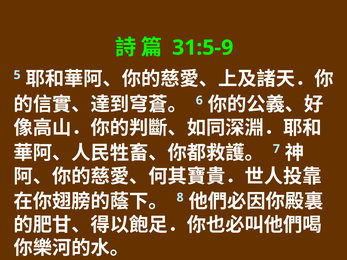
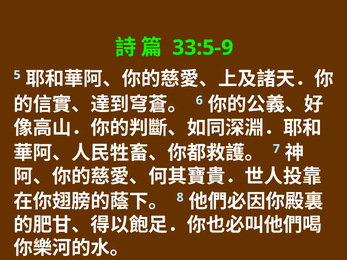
31:5-9: 31:5-9 -> 33:5-9
